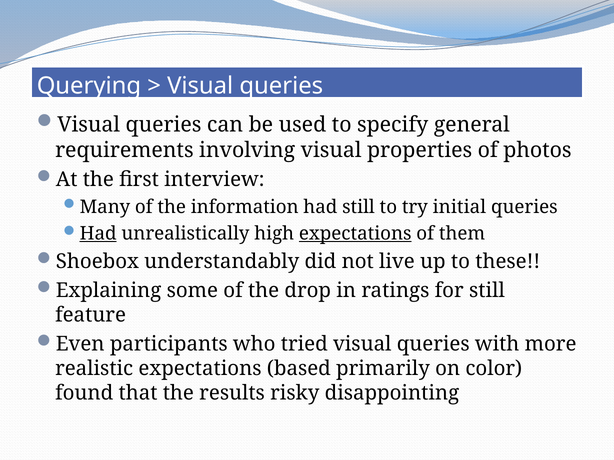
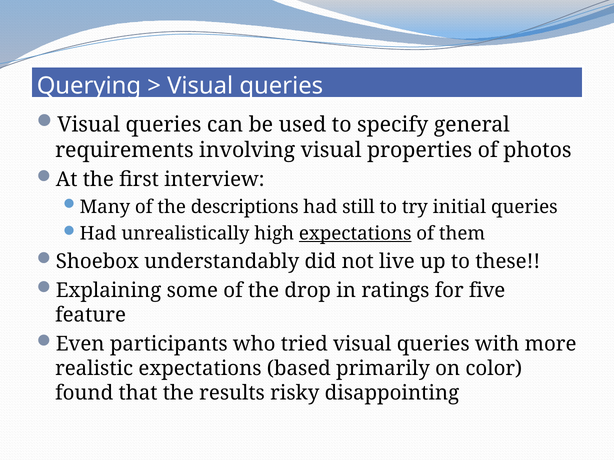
information: information -> descriptions
Had at (98, 234) underline: present -> none
for still: still -> five
